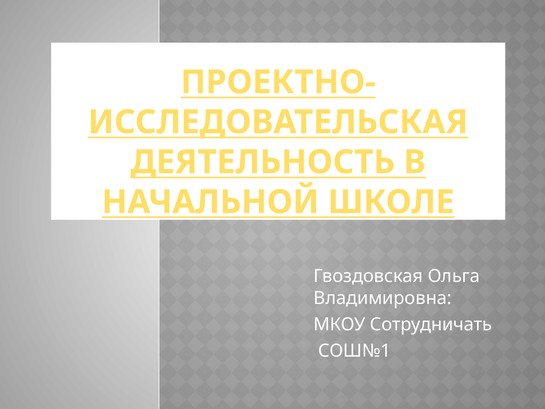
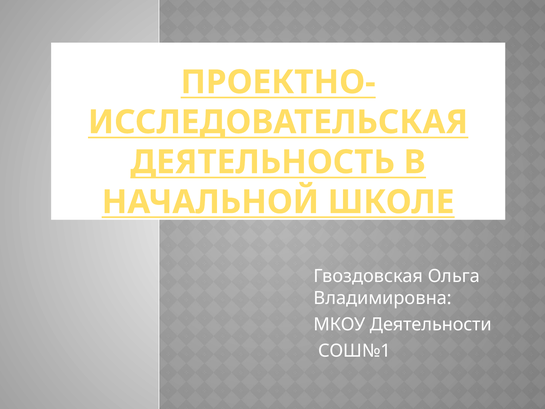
Сотрудничать: Сотрудничать -> Деятельности
